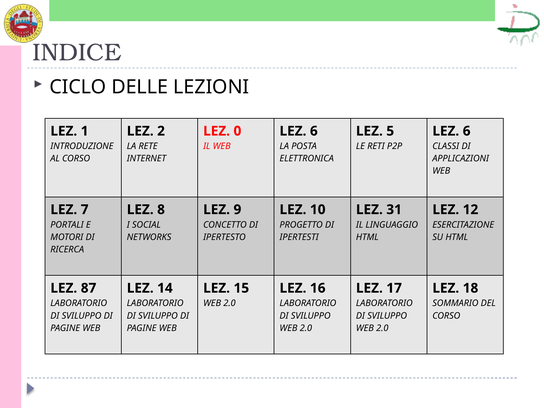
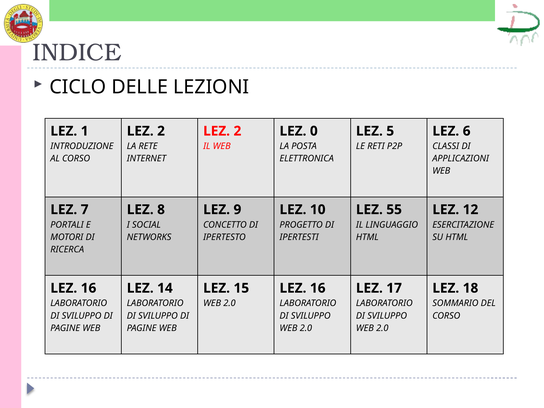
0 at (237, 131): 0 -> 2
6 at (314, 131): 6 -> 0
31: 31 -> 55
87 at (89, 288): 87 -> 16
